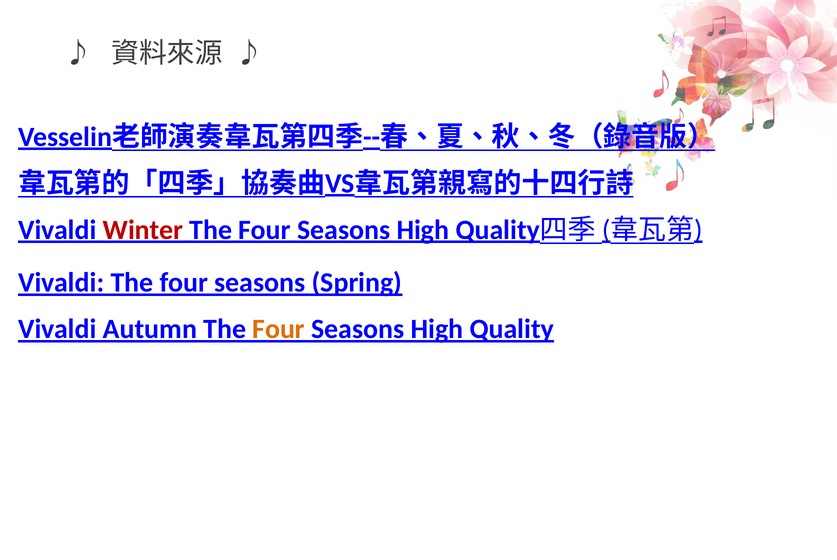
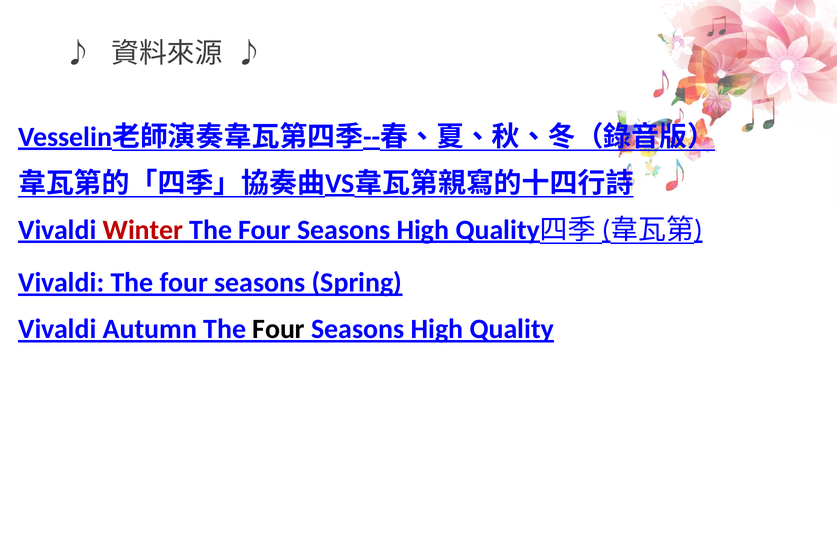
Four at (279, 329) colour: orange -> black
